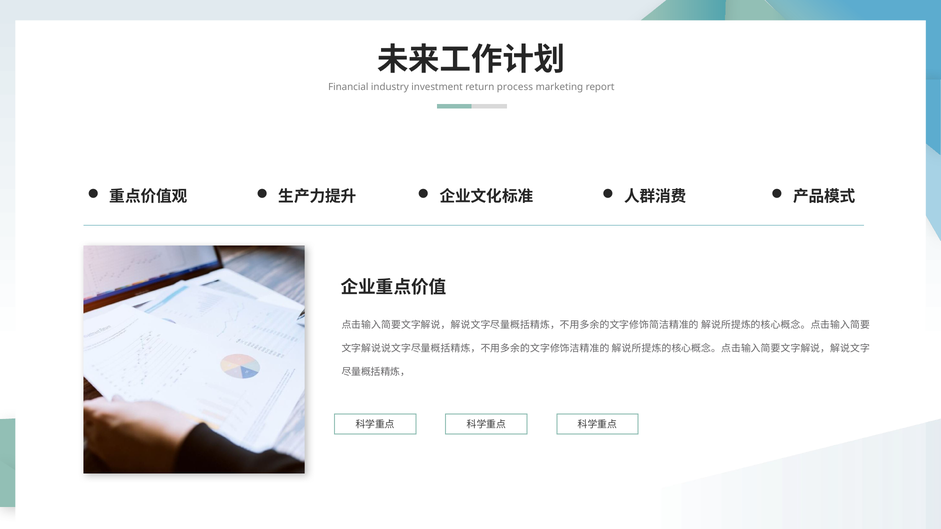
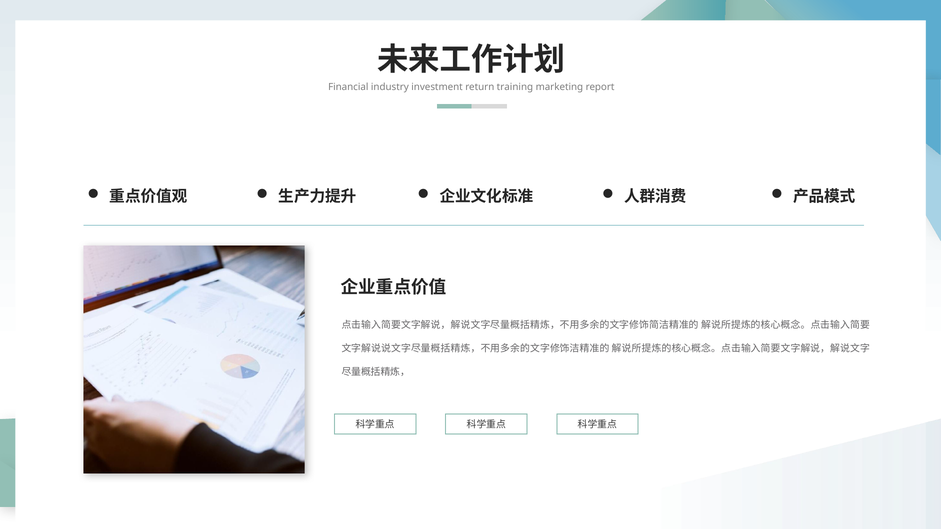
process: process -> training
